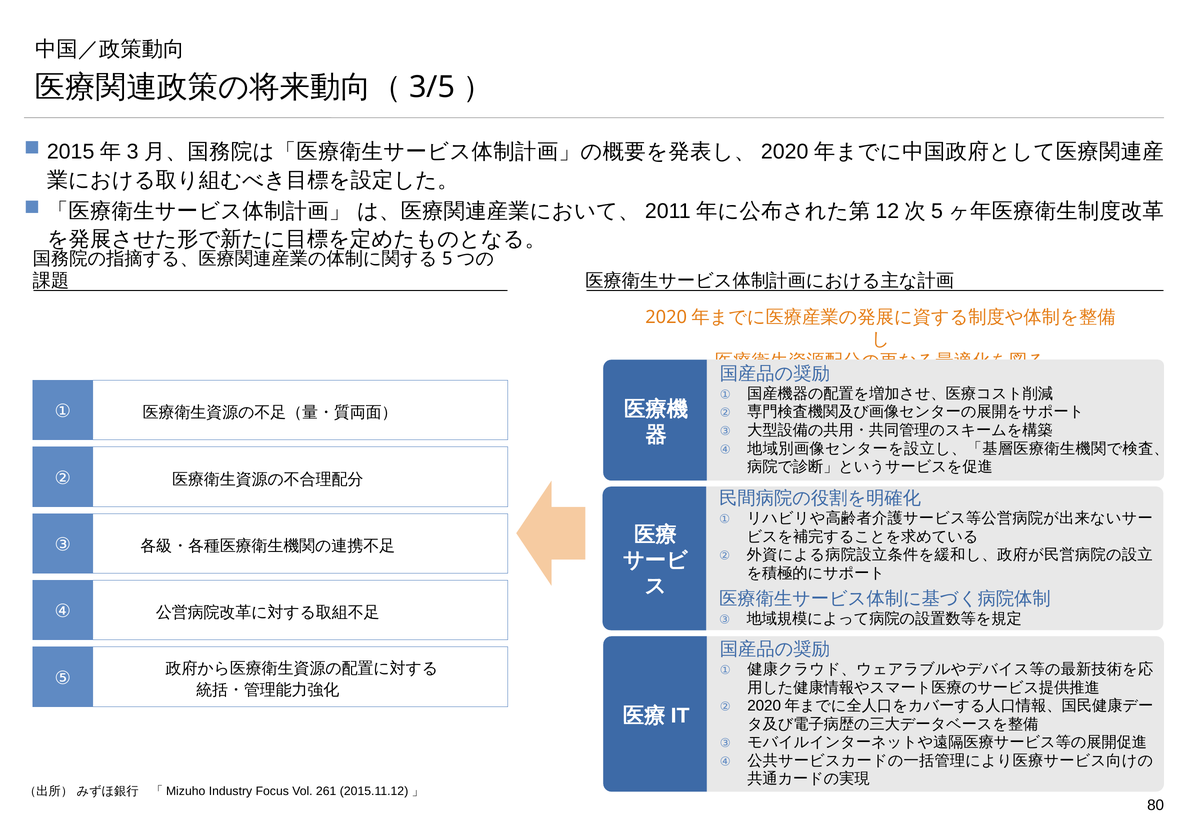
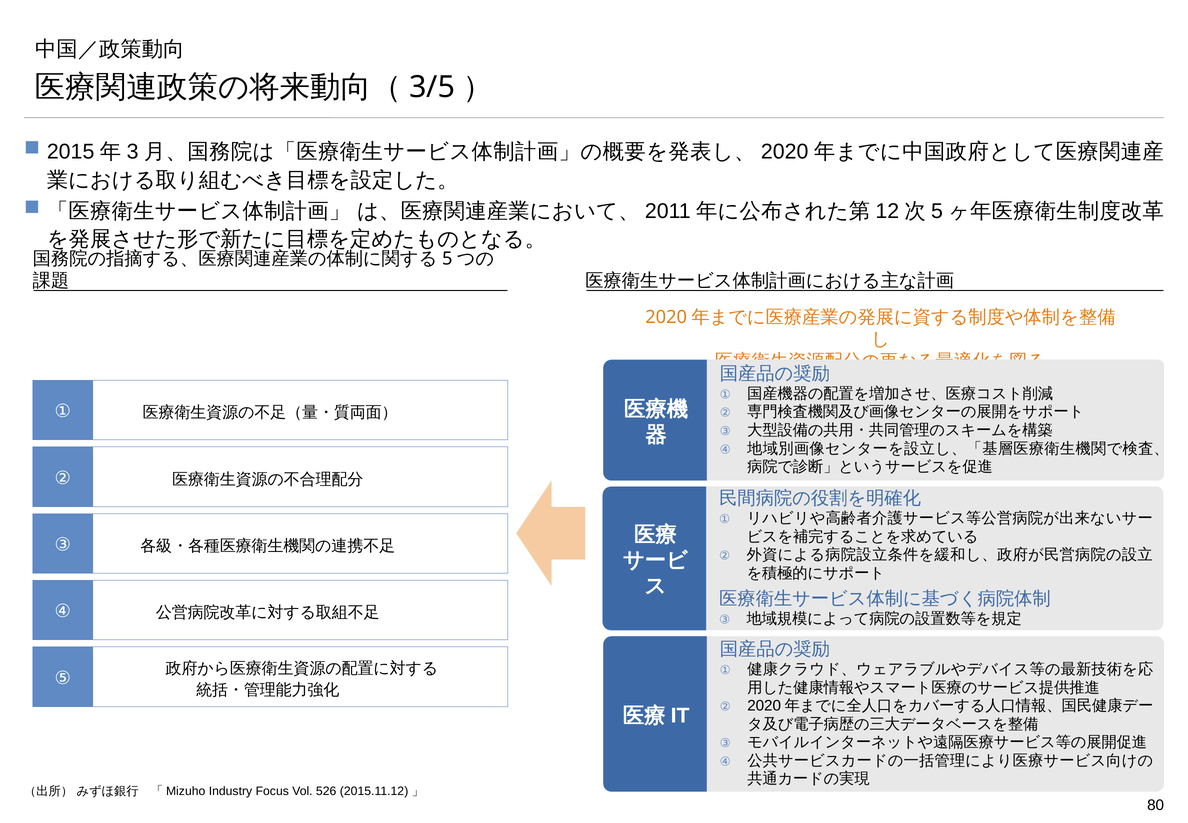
261: 261 -> 526
